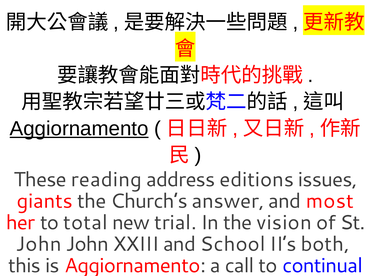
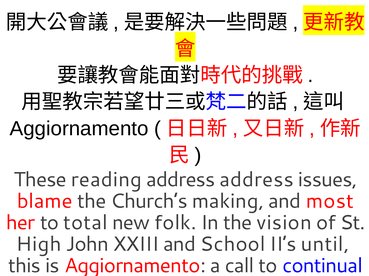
Aggiornamento at (79, 129) underline: present -> none
address editions: editions -> address
giants: giants -> blame
Church’s answer: answer -> making
trial: trial -> folk
John at (39, 245): John -> High
both: both -> until
